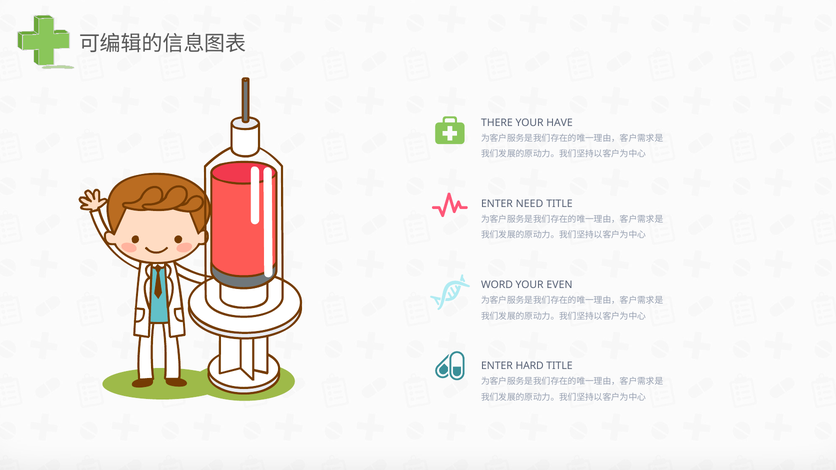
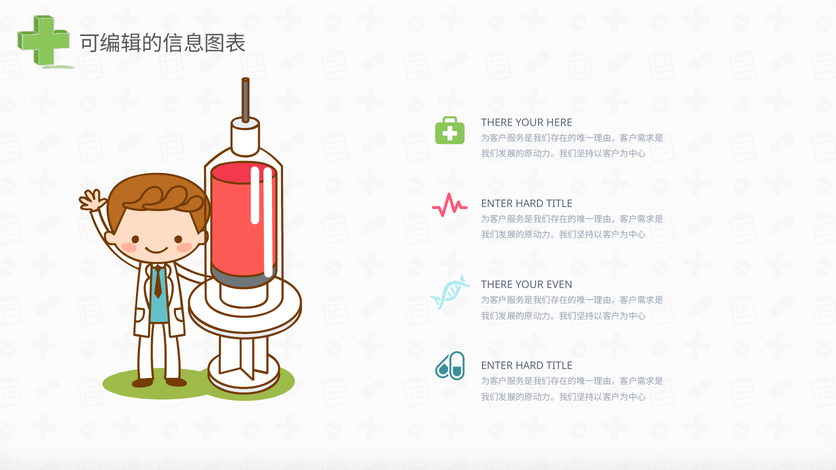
HAVE: HAVE -> HERE
NEED at (530, 204): NEED -> HARD
WORD at (497, 285): WORD -> THERE
